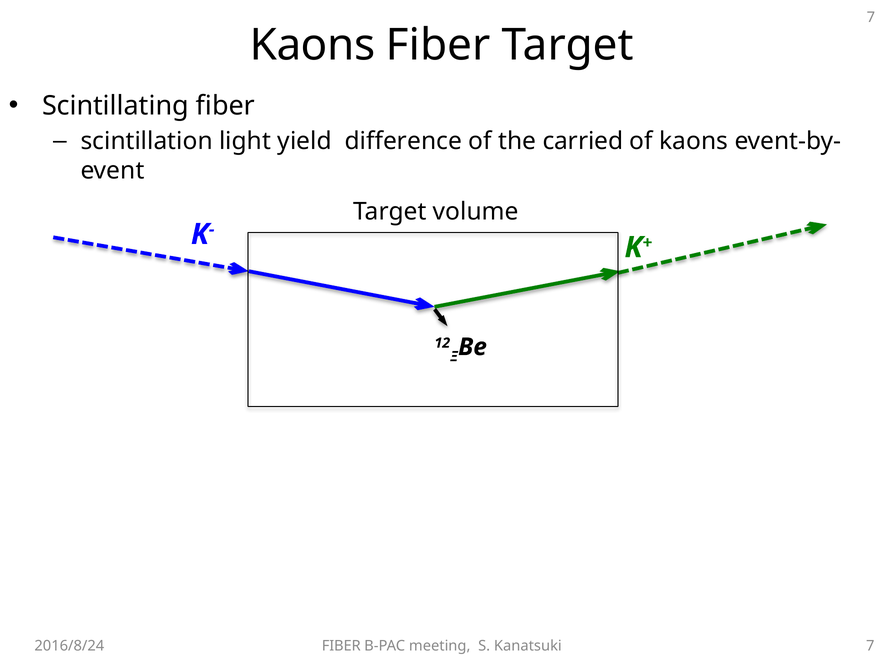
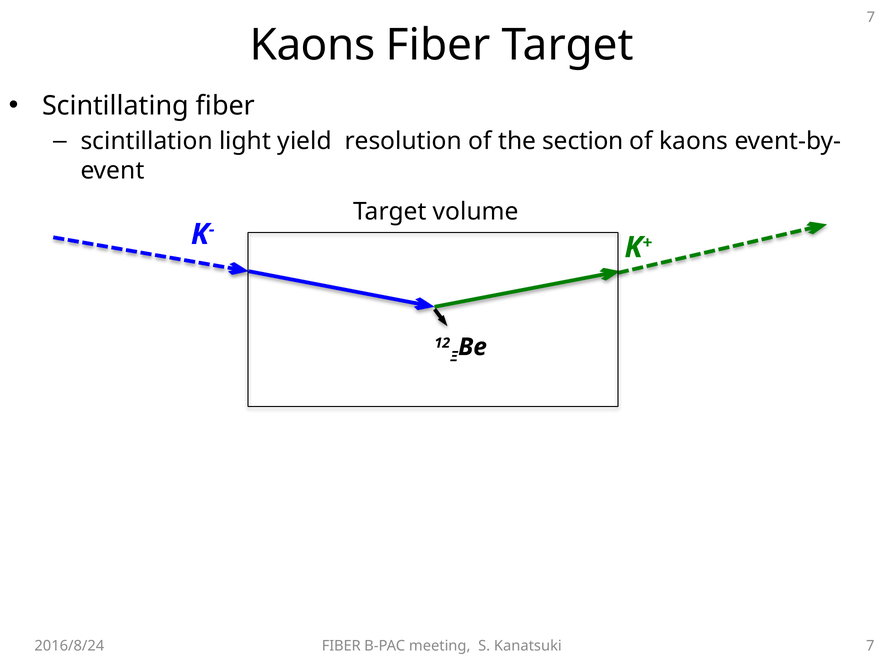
difference: difference -> resolution
carried: carried -> section
